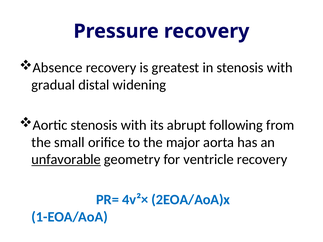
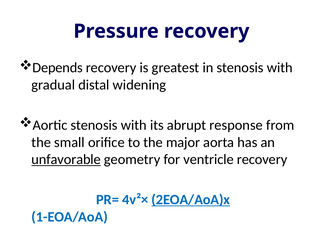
Absence: Absence -> Depends
following: following -> response
2EOA/AoA)x underline: none -> present
